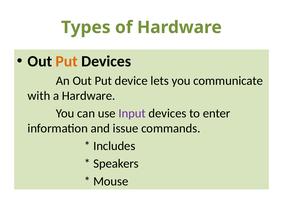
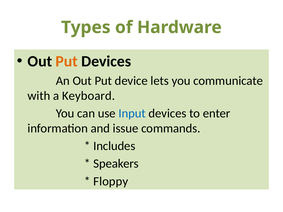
a Hardware: Hardware -> Keyboard
Input colour: purple -> blue
Mouse: Mouse -> Floppy
